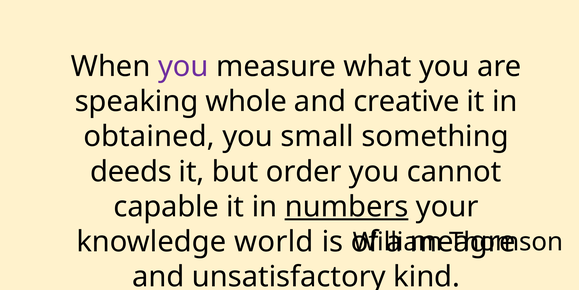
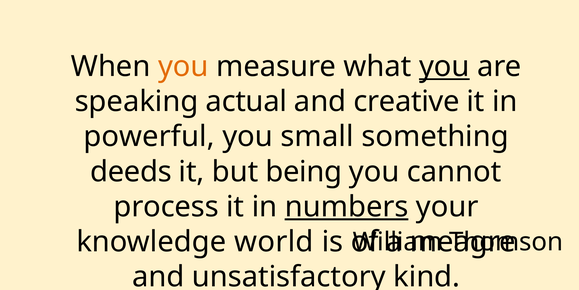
you at (183, 66) colour: purple -> orange
you at (444, 66) underline: none -> present
whole: whole -> actual
obtained: obtained -> powerful
order: order -> being
capable: capable -> process
